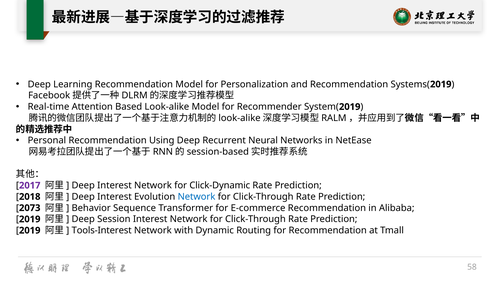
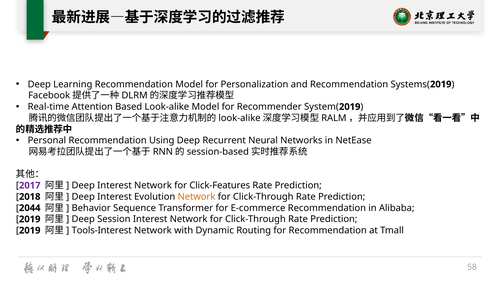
Click-Dynamic: Click-Dynamic -> Click-Features
Network at (197, 197) colour: blue -> orange
2073: 2073 -> 2044
